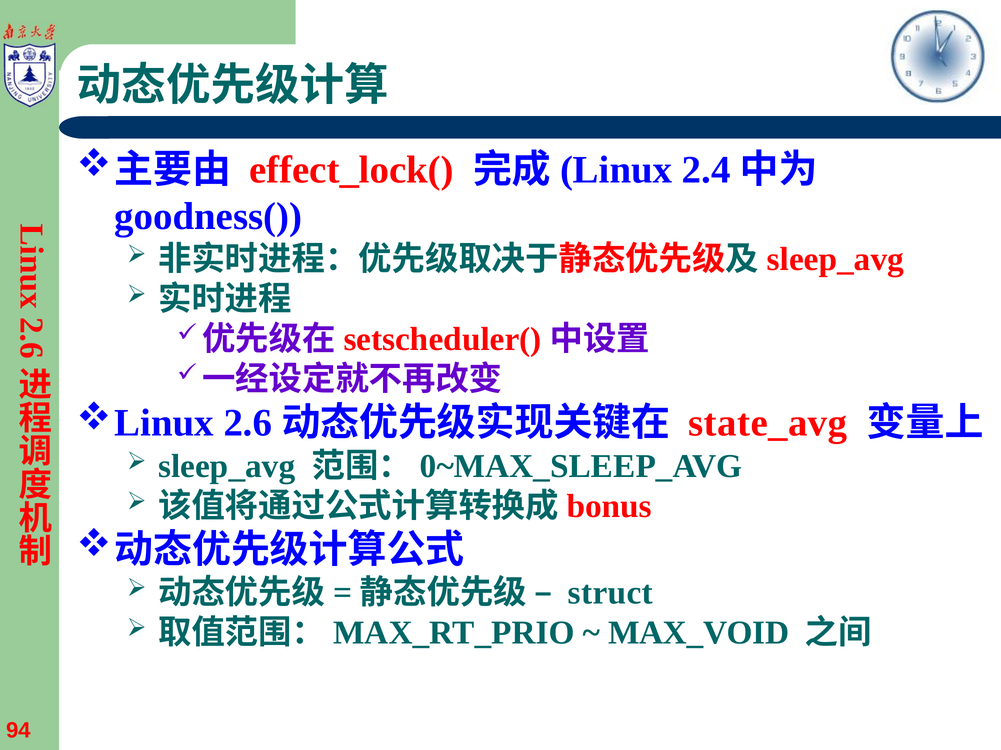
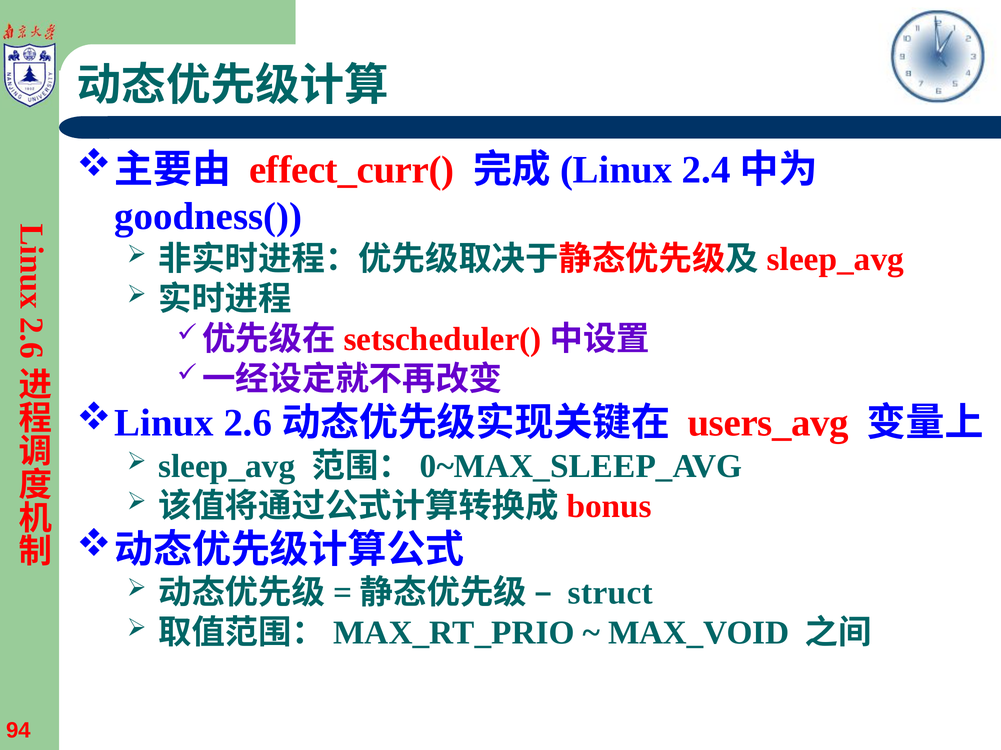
effect_lock(: effect_lock( -> effect_curr(
state_avg: state_avg -> users_avg
